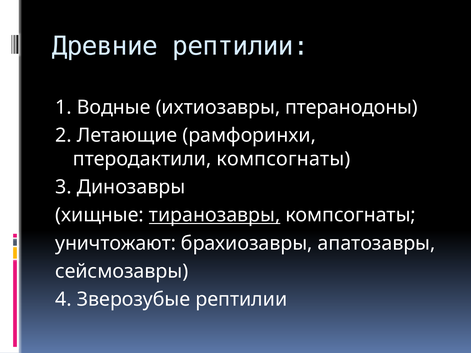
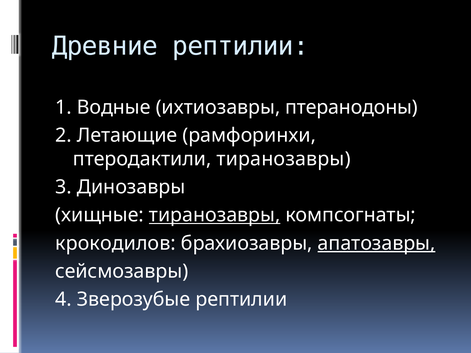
птеродактили компсогнаты: компсогнаты -> тиранозавры
уничтожают: уничтожают -> крокодилов
апатозавры underline: none -> present
